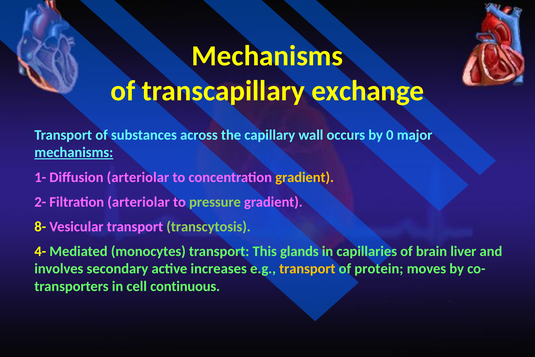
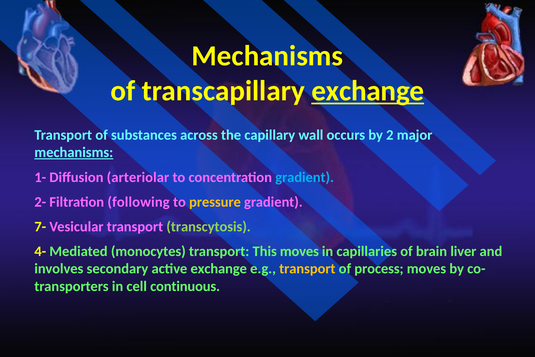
exchange at (368, 91) underline: none -> present
0: 0 -> 2
gradient at (305, 177) colour: yellow -> light blue
Filtration arteriolar: arteriolar -> following
pressure colour: light green -> yellow
8-: 8- -> 7-
This glands: glands -> moves
active increases: increases -> exchange
protein: protein -> process
